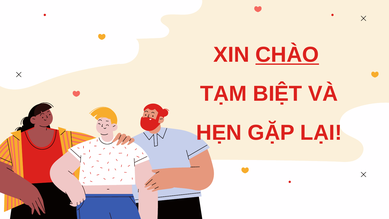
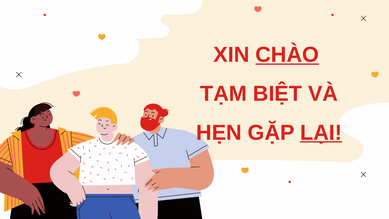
LẠI underline: none -> present
